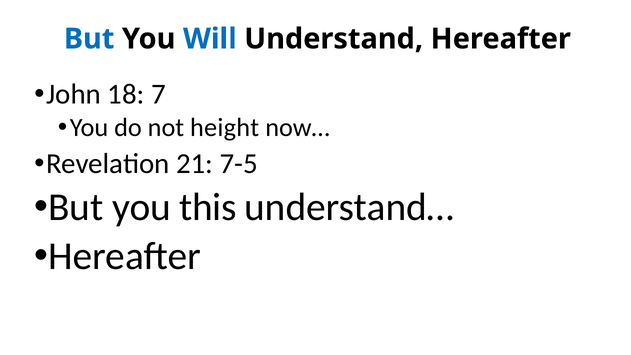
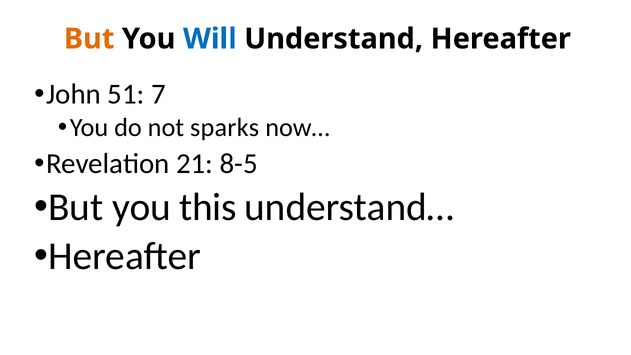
But at (89, 39) colour: blue -> orange
18: 18 -> 51
height: height -> sparks
7-5: 7-5 -> 8-5
